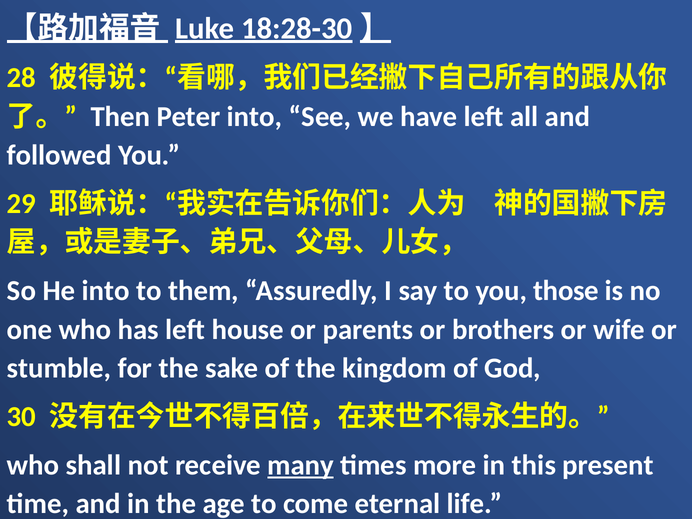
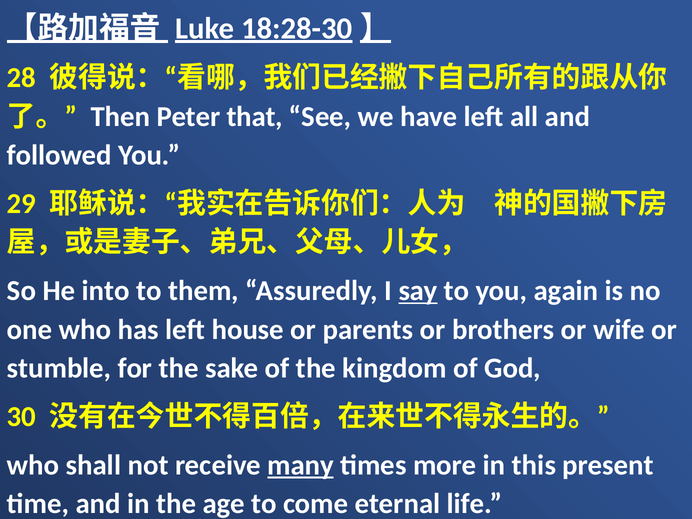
Peter into: into -> that
say underline: none -> present
those: those -> again
